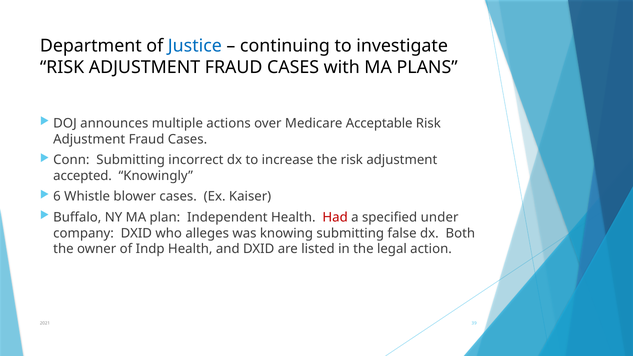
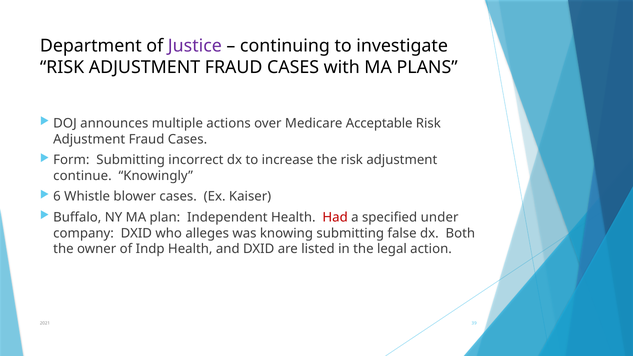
Justice colour: blue -> purple
Conn: Conn -> Form
accepted: accepted -> continue
